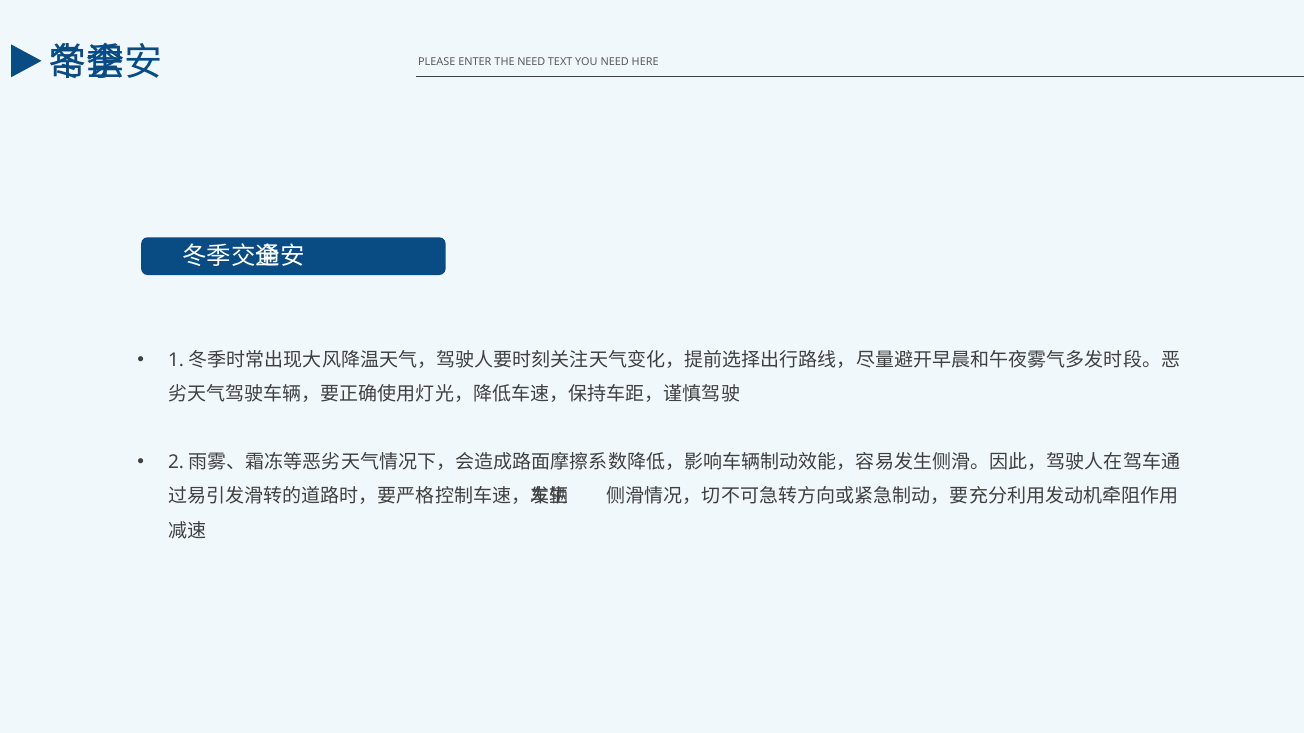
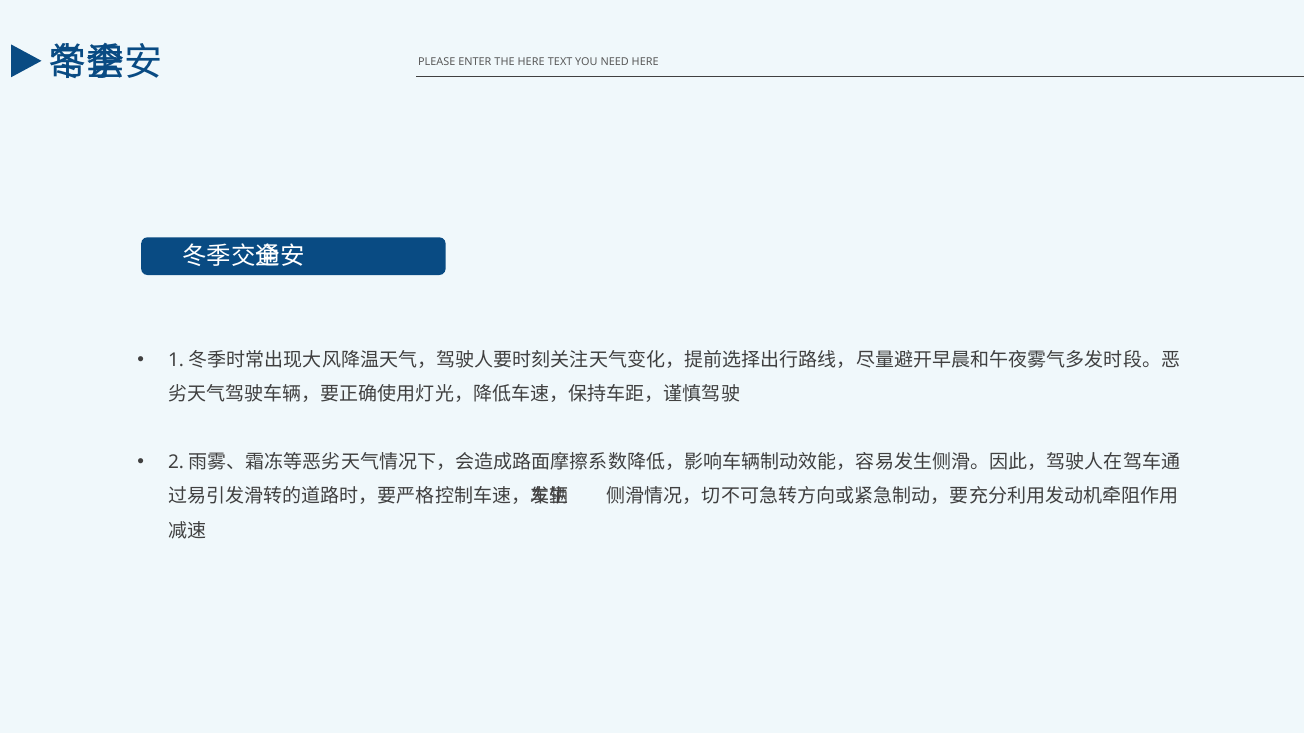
THE NEED: NEED -> HERE
